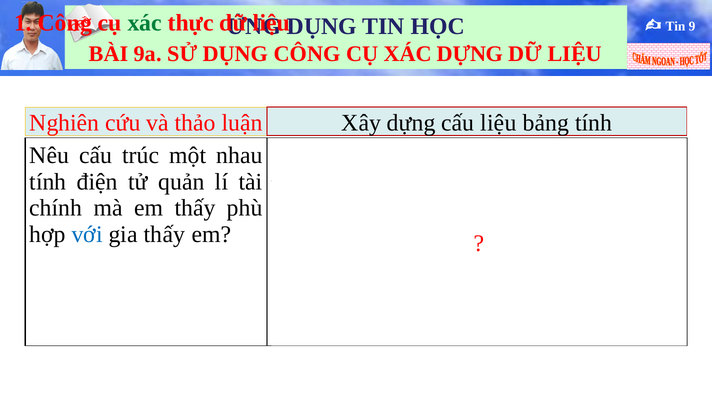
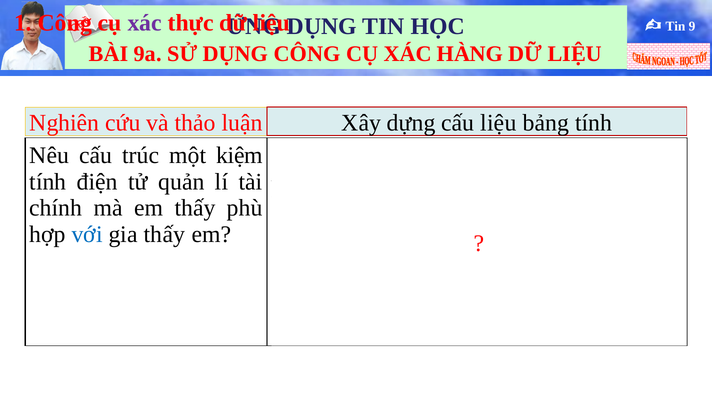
xác at (145, 23) colour: green -> purple
XÁC DỰNG: DỰNG -> HÀNG
một nhau: nhau -> kiệm
